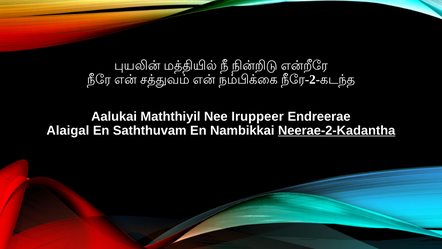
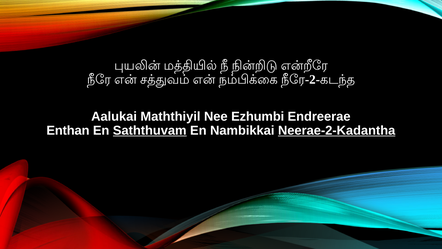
Iruppeer: Iruppeer -> Ezhumbi
Alaigal: Alaigal -> Enthan
Saththuvam underline: none -> present
